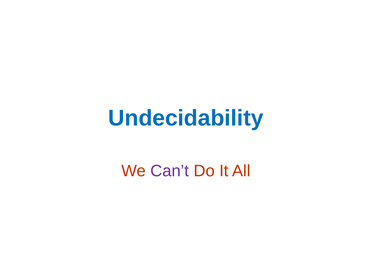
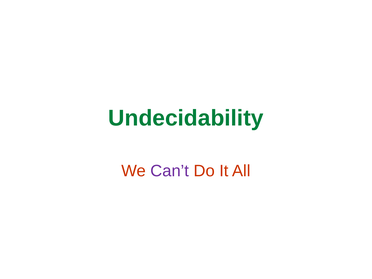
Undecidability colour: blue -> green
